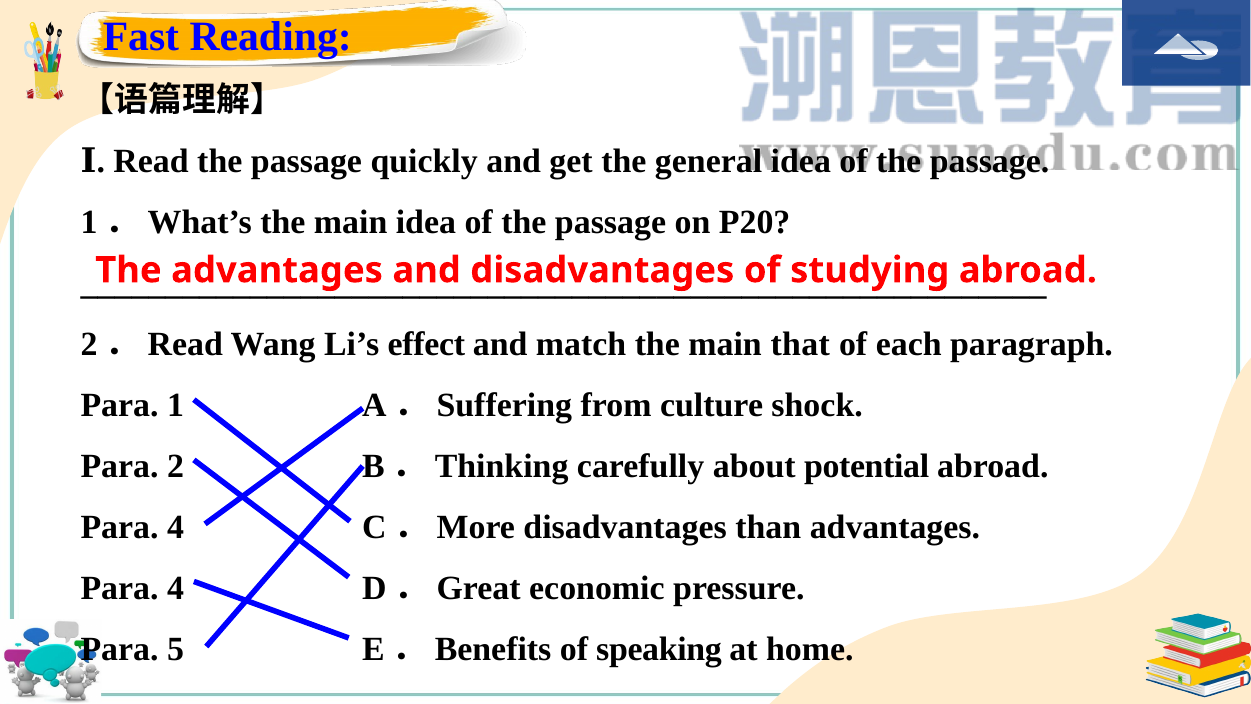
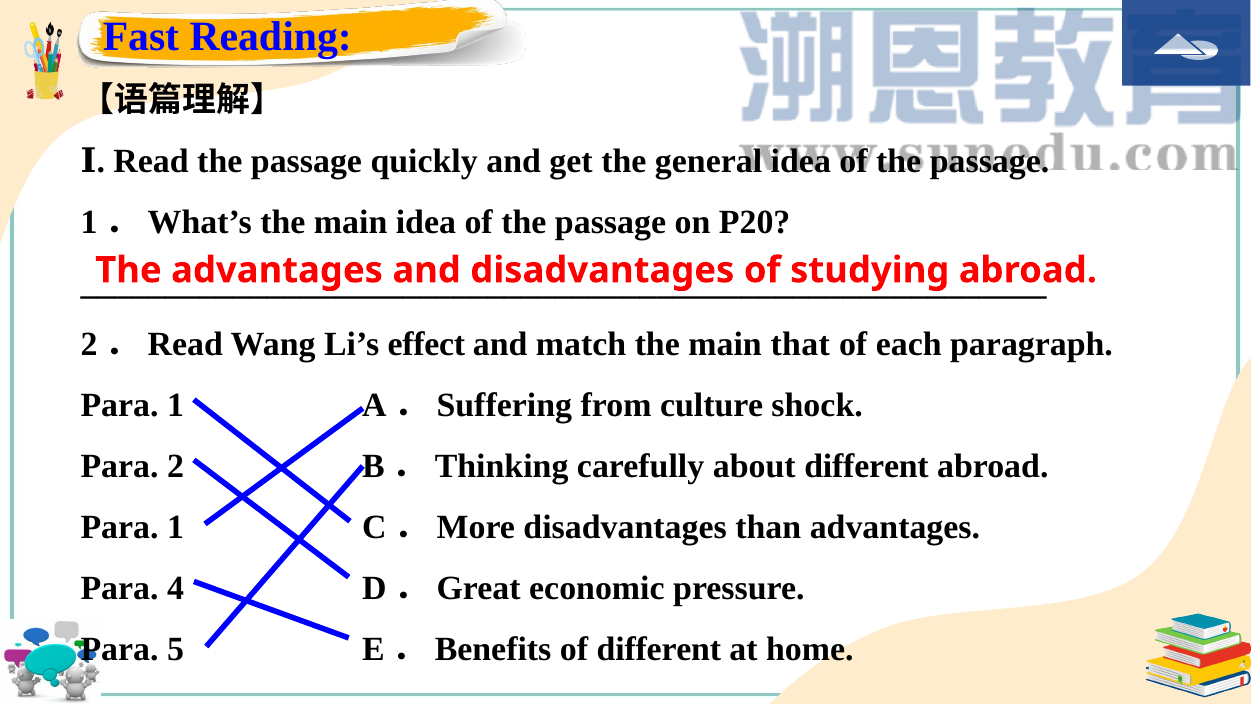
about potential: potential -> different
4 at (176, 527): 4 -> 1
of speaking: speaking -> different
